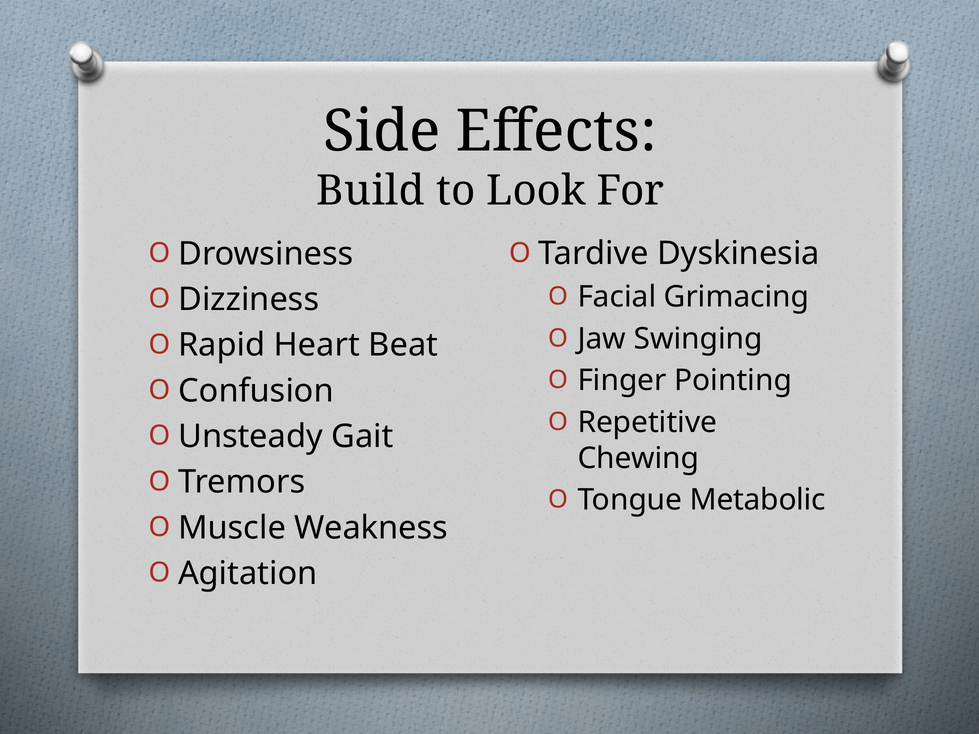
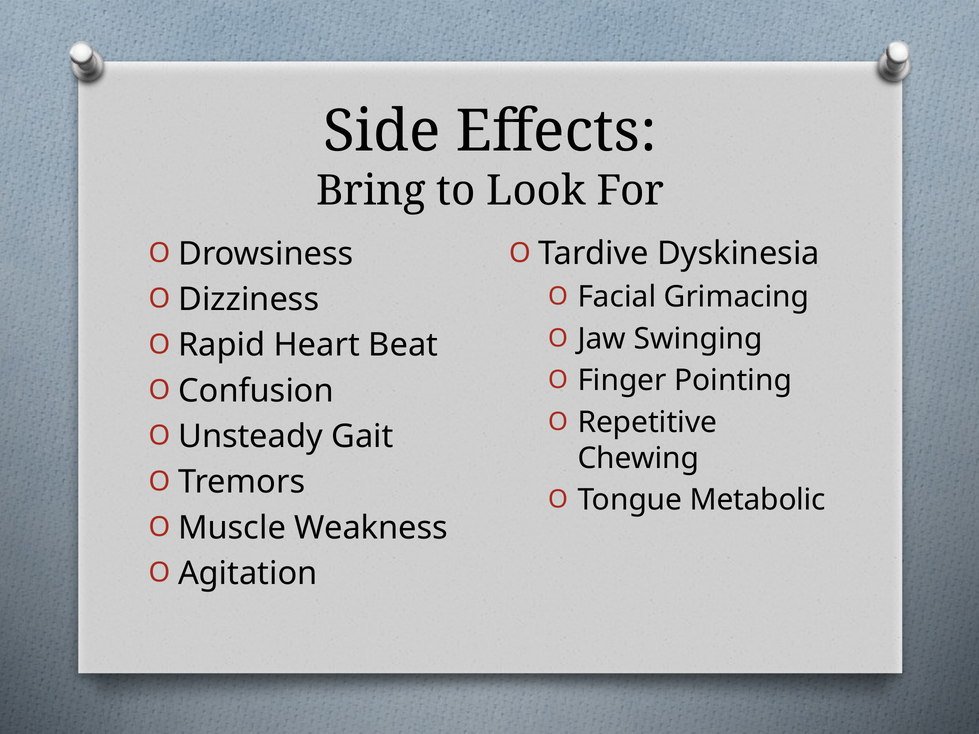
Build: Build -> Bring
